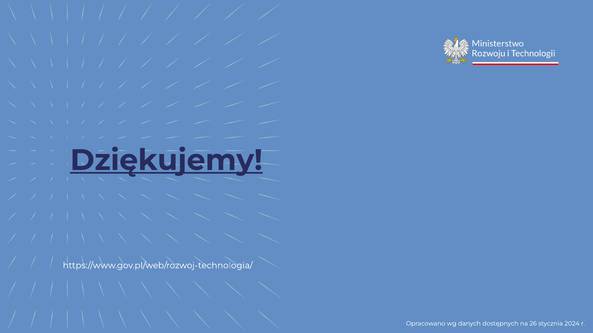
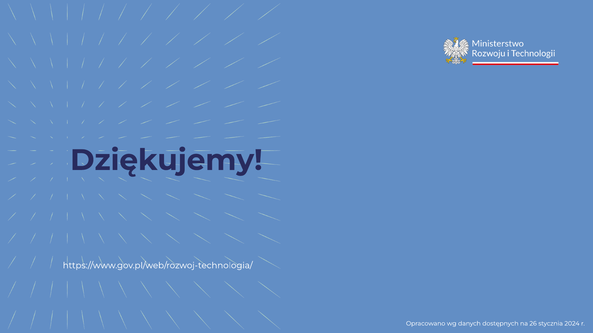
Dziękujemy underline: present -> none
